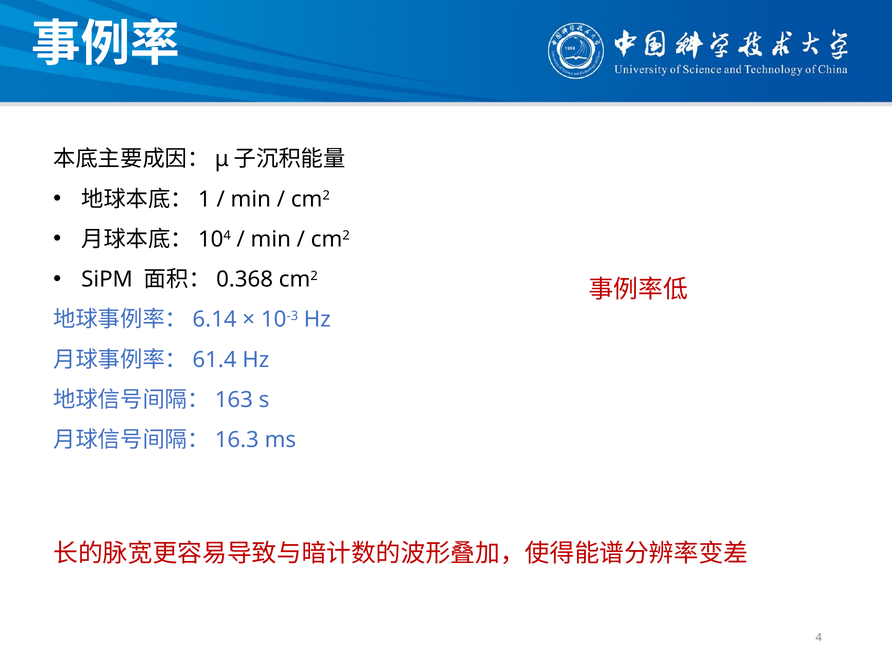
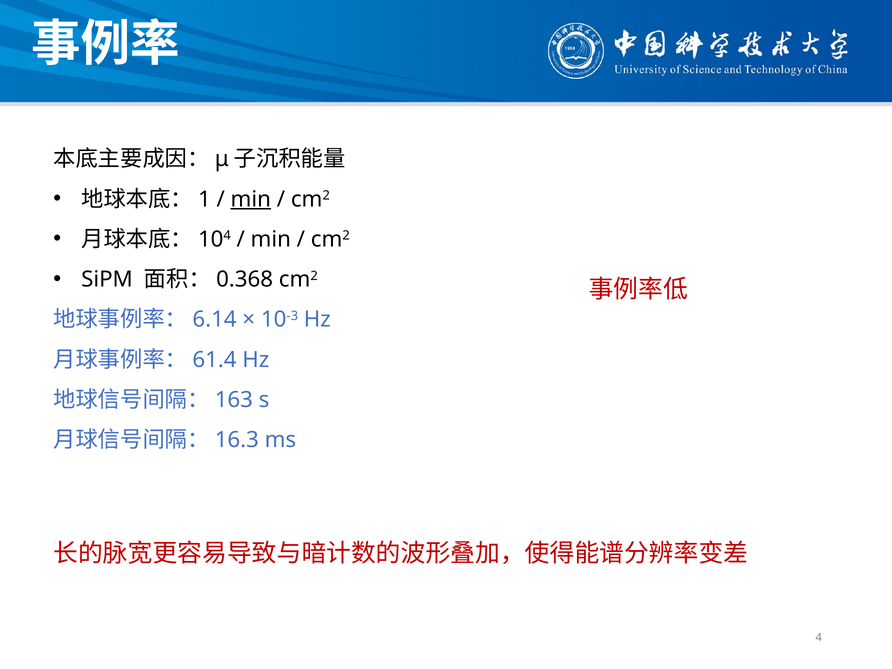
min at (251, 199) underline: none -> present
